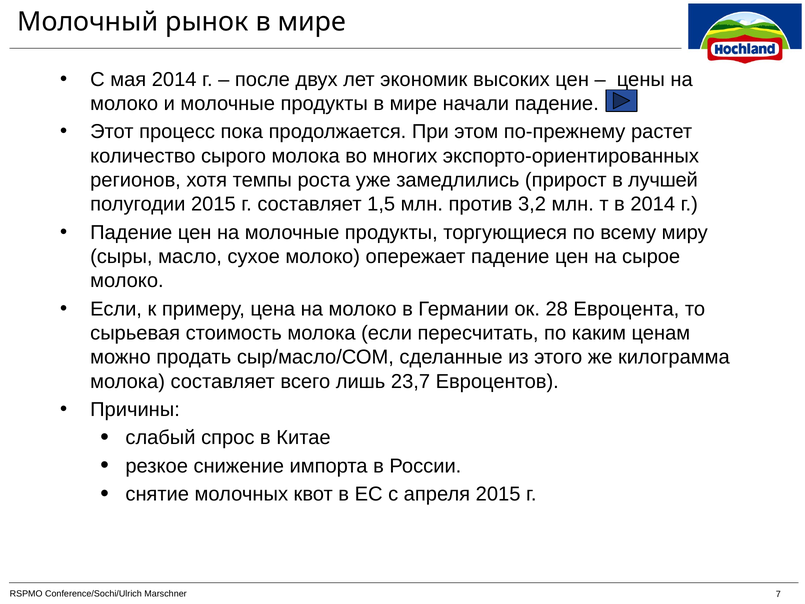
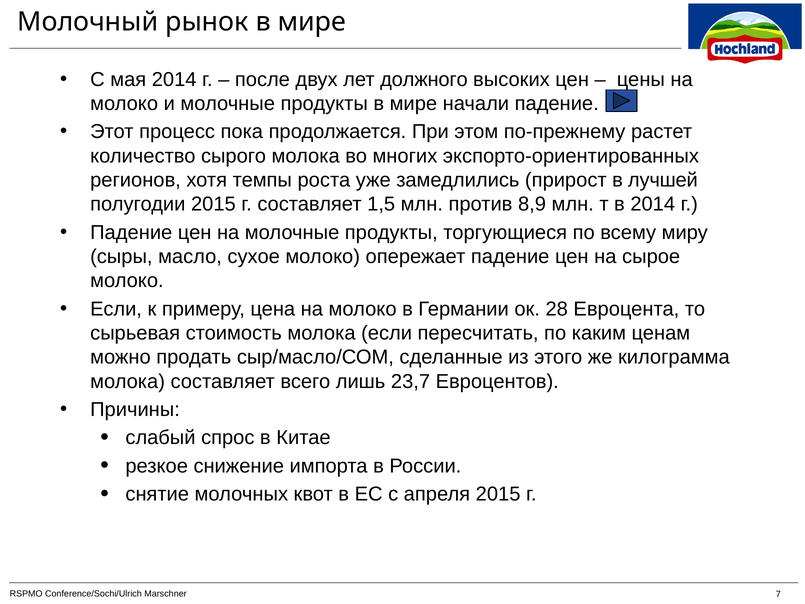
экономик: экономик -> должного
3,2: 3,2 -> 8,9
